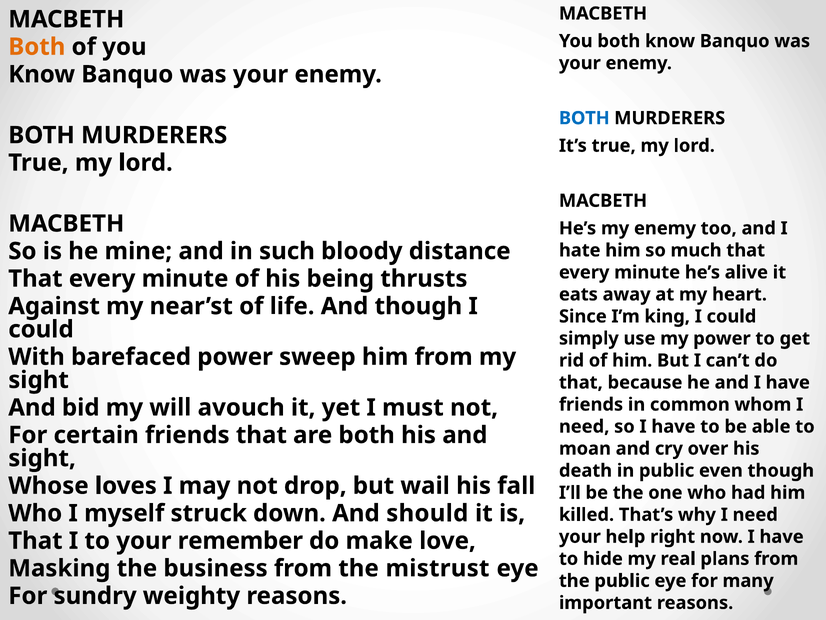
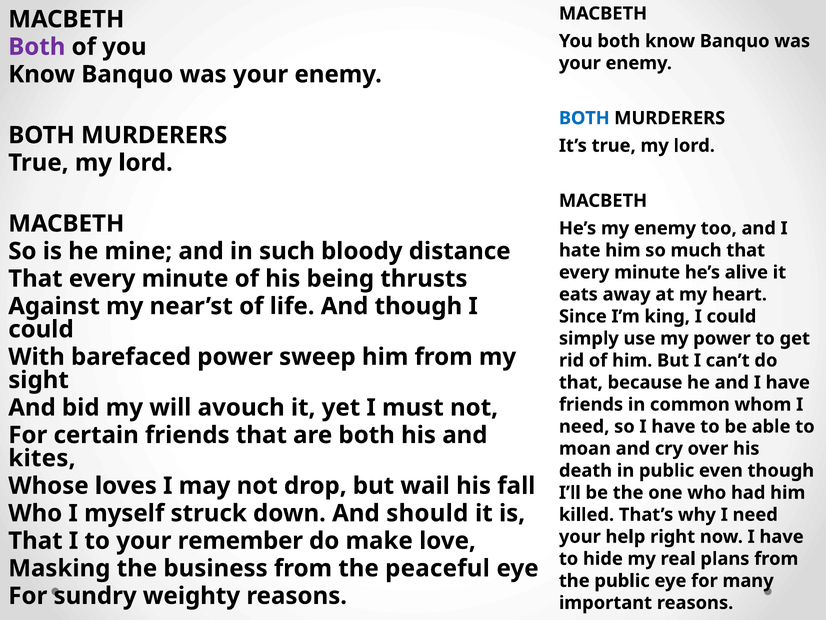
Both at (37, 47) colour: orange -> purple
sight at (42, 458): sight -> kites
mistrust: mistrust -> peaceful
